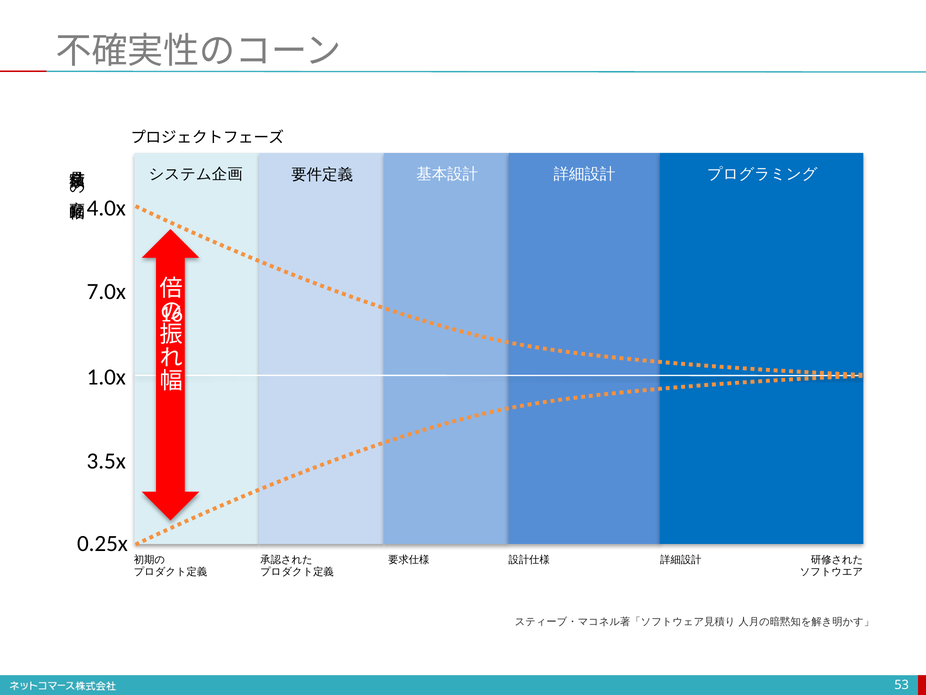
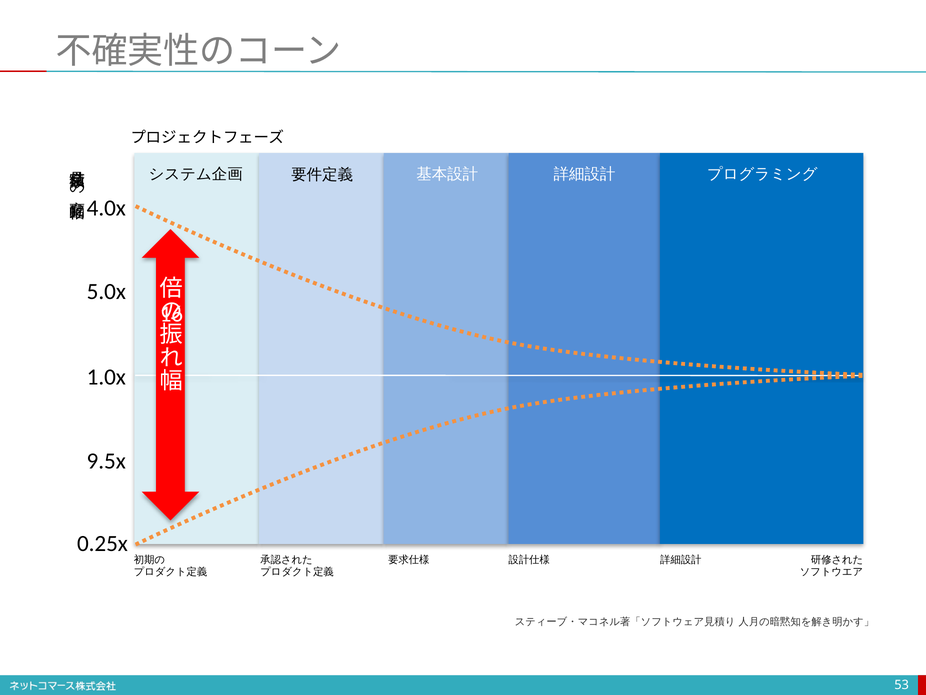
7.0x: 7.0x -> 5.0x
3.5x: 3.5x -> 9.5x
